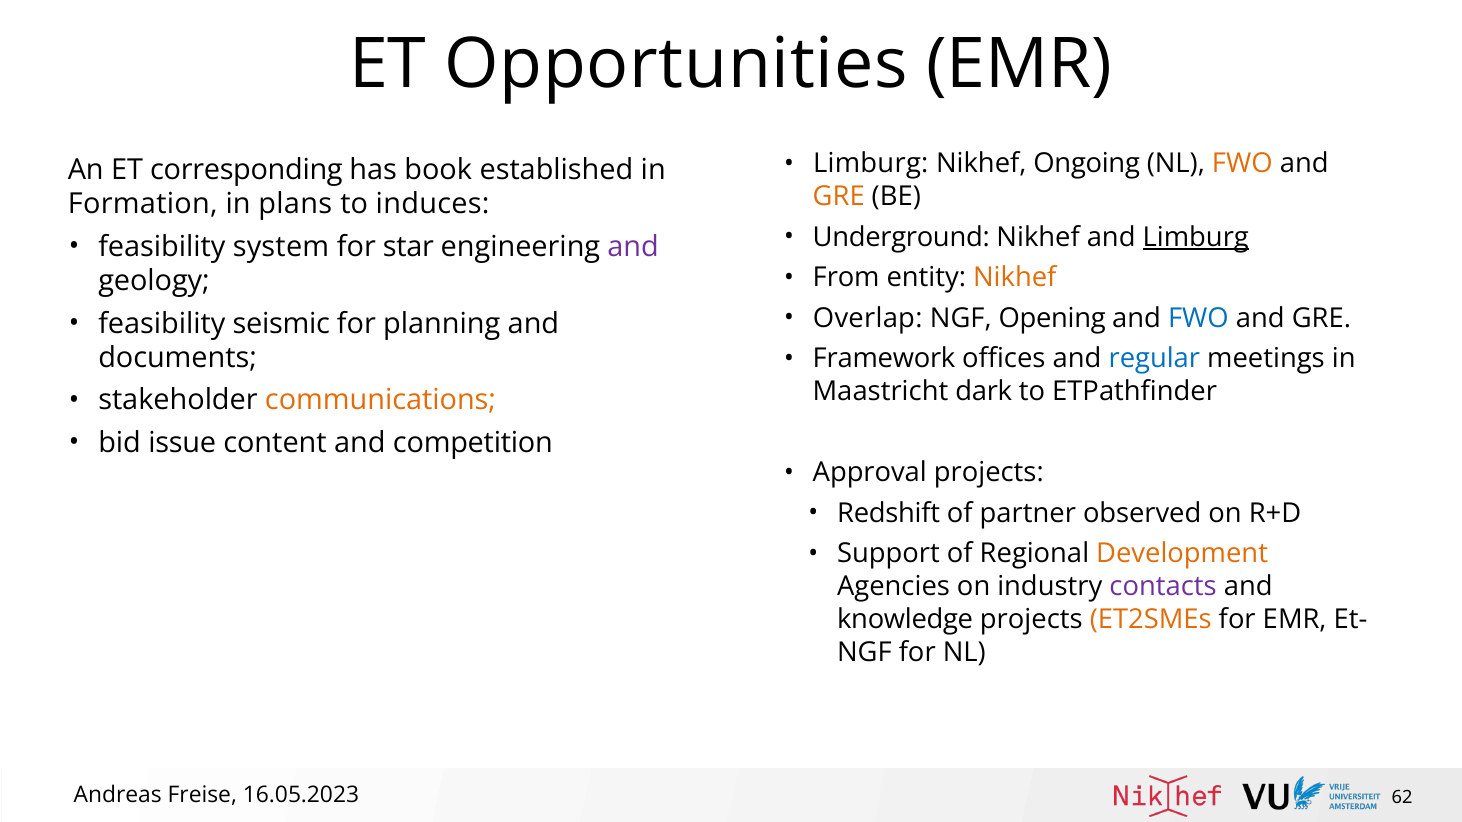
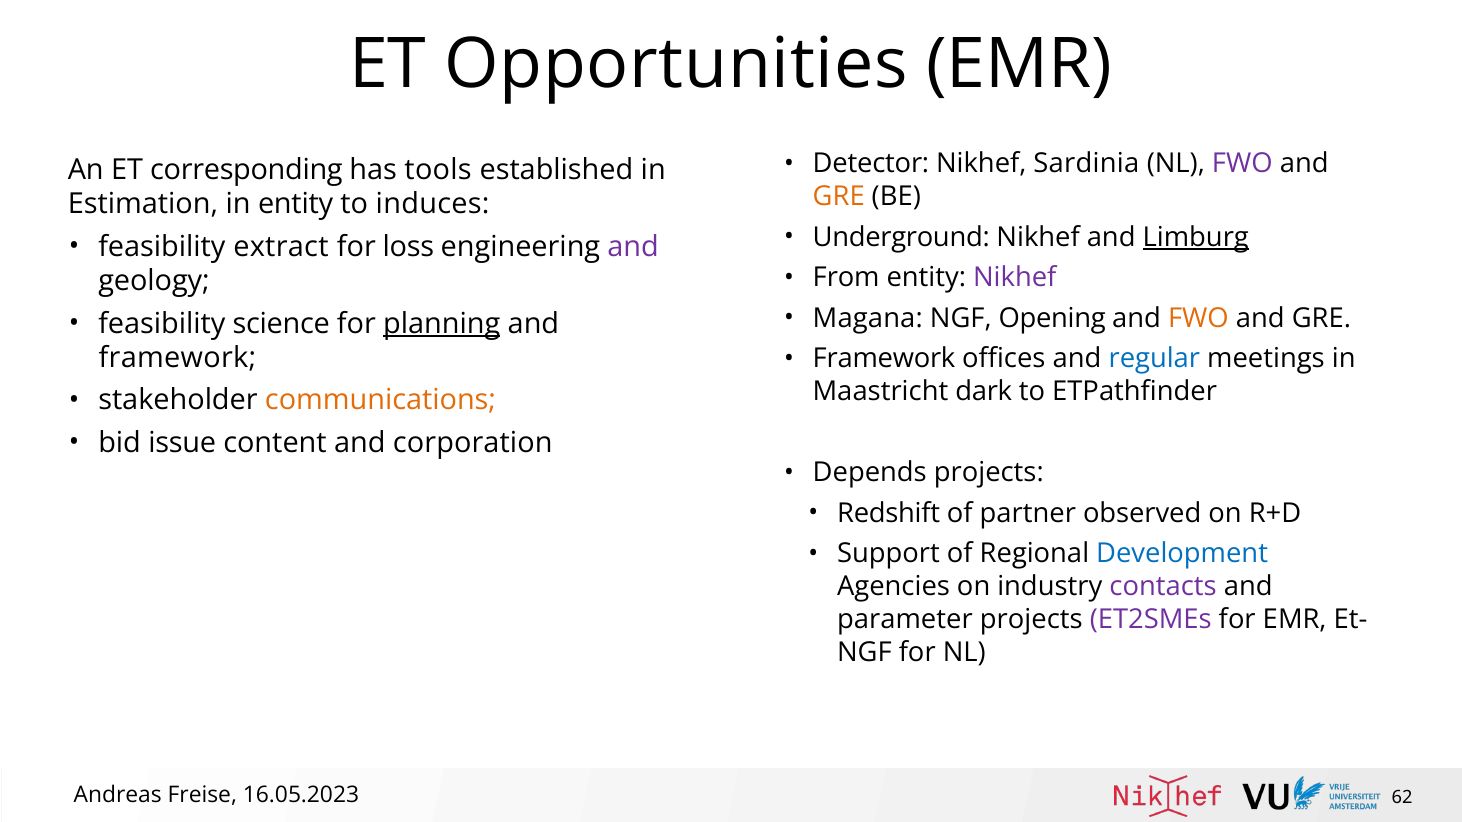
Limburg at (871, 164): Limburg -> Detector
Ongoing: Ongoing -> Sardinia
FWO at (1242, 164) colour: orange -> purple
book: book -> tools
Formation: Formation -> Estimation
in plans: plans -> entity
system: system -> extract
star: star -> loss
Nikhef at (1015, 278) colour: orange -> purple
Overlap: Overlap -> Magana
FWO at (1198, 318) colour: blue -> orange
seismic: seismic -> science
planning underline: none -> present
documents at (178, 358): documents -> framework
competition: competition -> corporation
Approval: Approval -> Depends
Development colour: orange -> blue
knowledge: knowledge -> parameter
ET2SMEs colour: orange -> purple
